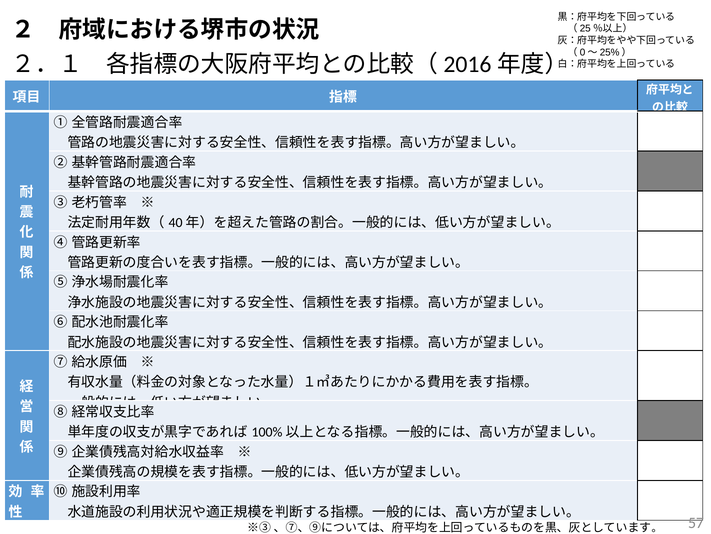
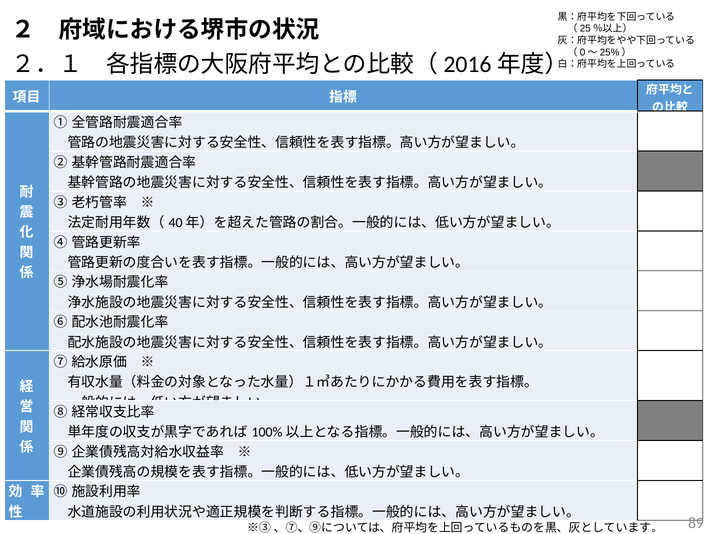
57: 57 -> 89
